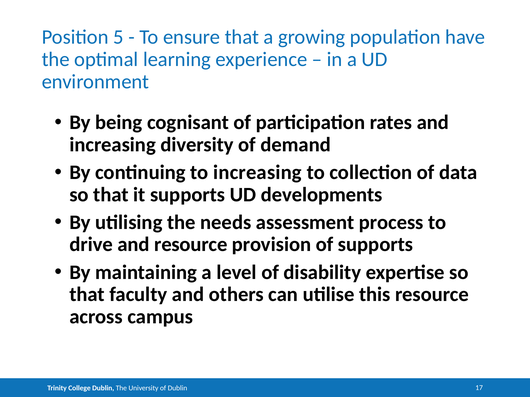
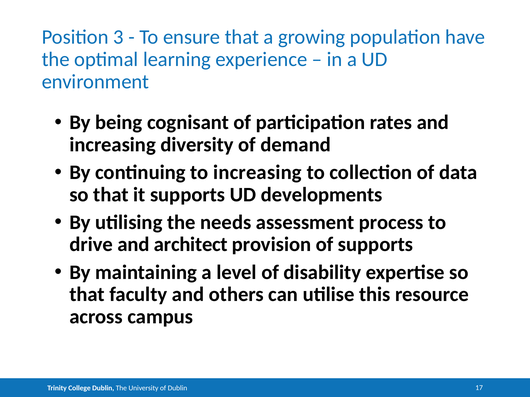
5: 5 -> 3
and resource: resource -> architect
